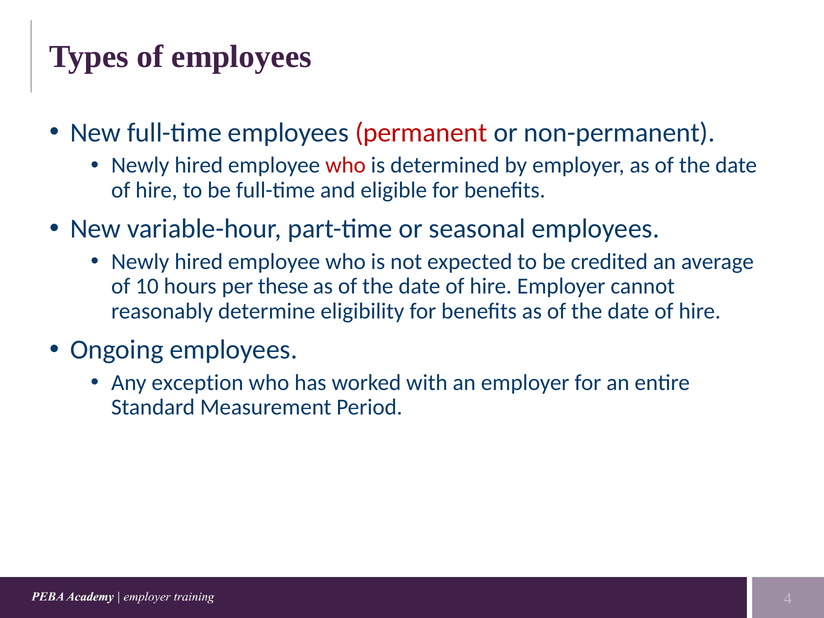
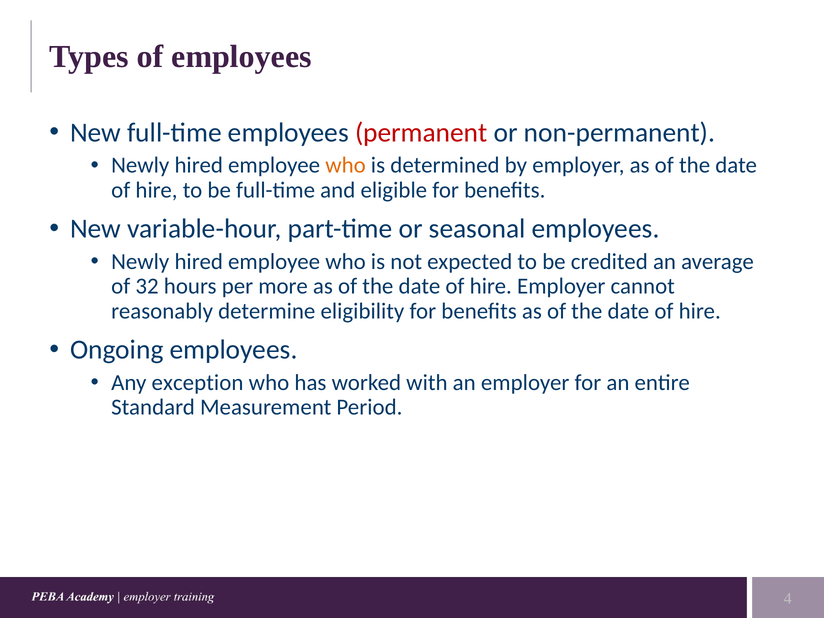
who at (346, 165) colour: red -> orange
10: 10 -> 32
these: these -> more
